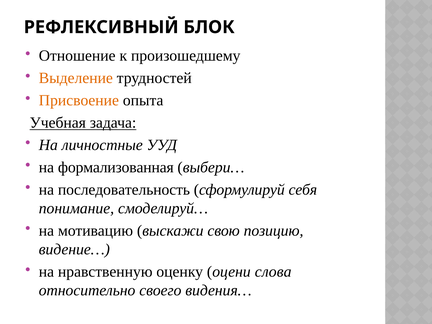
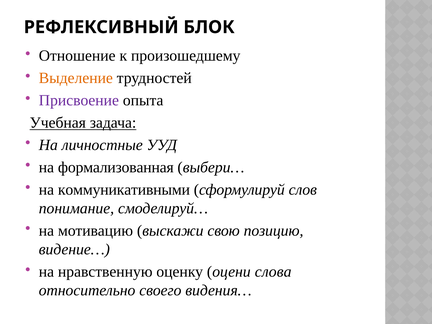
Присвоение colour: orange -> purple
последовательность: последовательность -> коммуникативными
себя: себя -> слов
